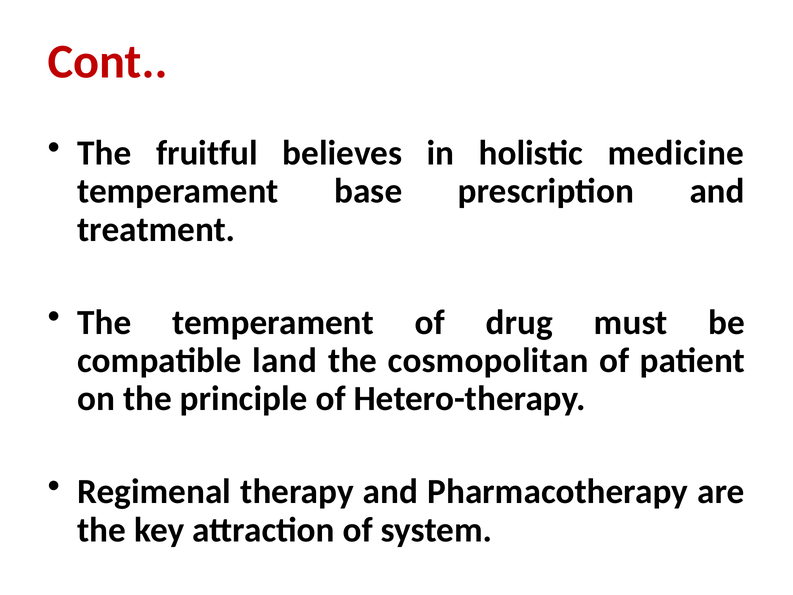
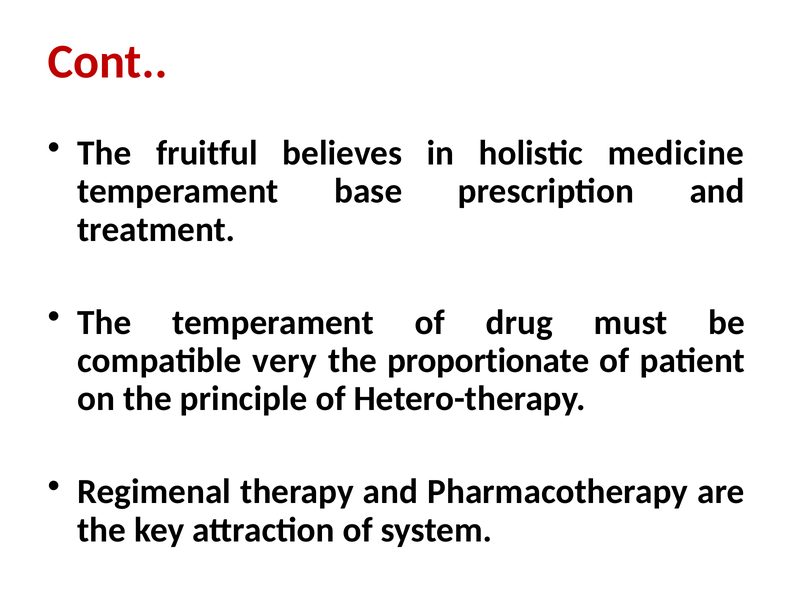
land: land -> very
cosmopolitan: cosmopolitan -> proportionate
